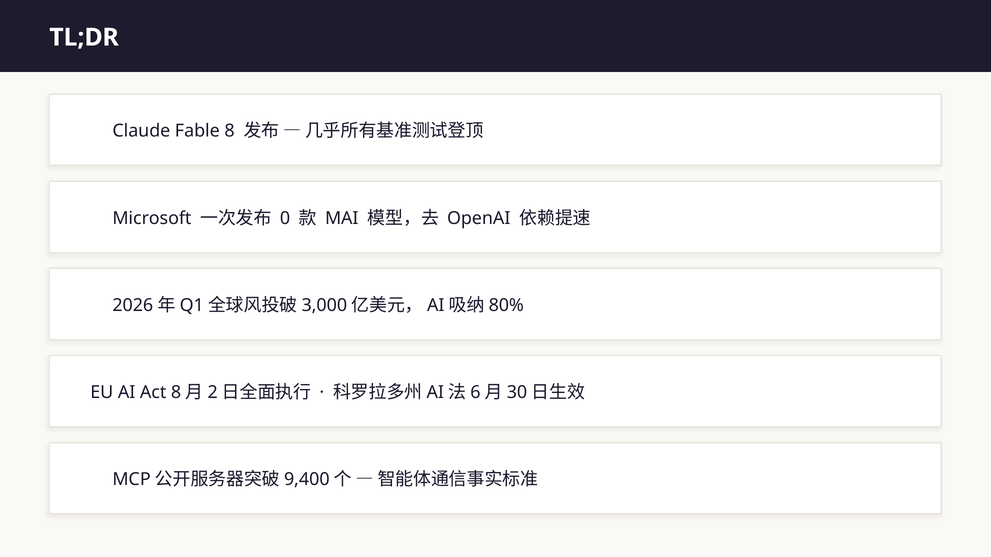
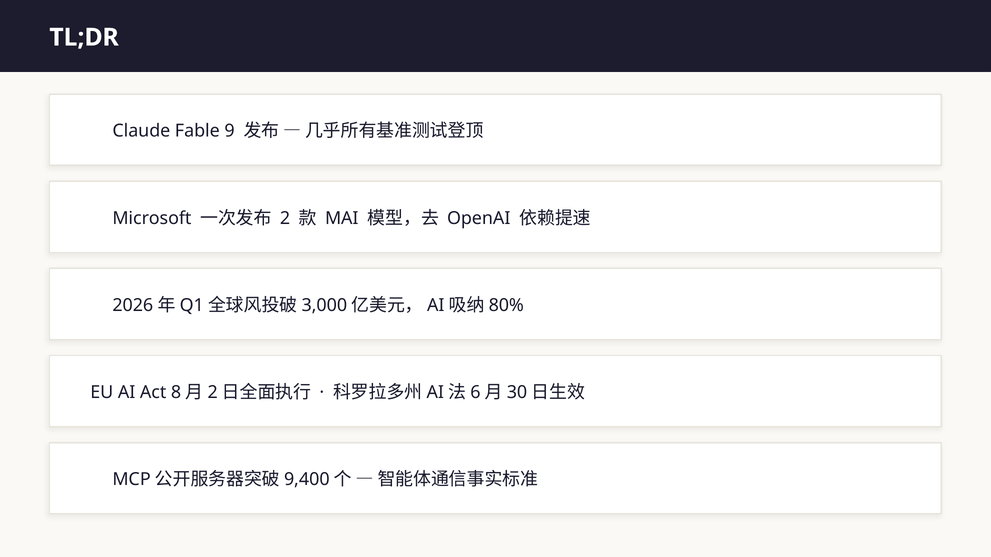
8: 8 -> 9
0: 0 -> 2
